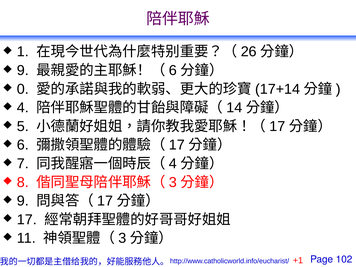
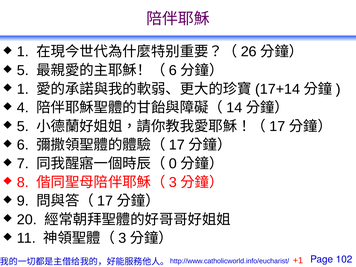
9 at (23, 70): 9 -> 5
0 at (23, 89): 0 -> 1
4 at (173, 164): 4 -> 0
17 at (27, 220): 17 -> 20
